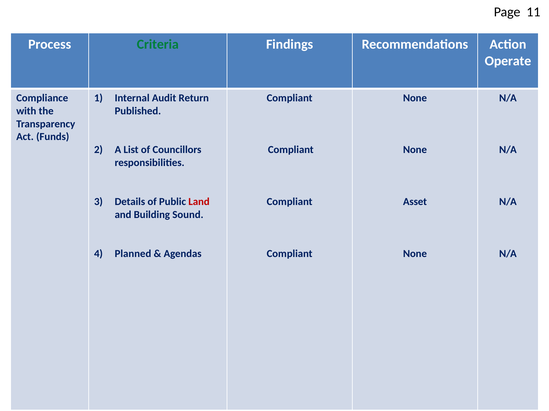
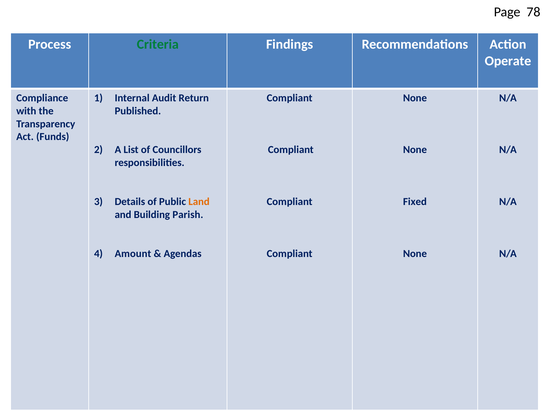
11: 11 -> 78
Land colour: red -> orange
Asset: Asset -> Fixed
Sound: Sound -> Parish
Planned: Planned -> Amount
